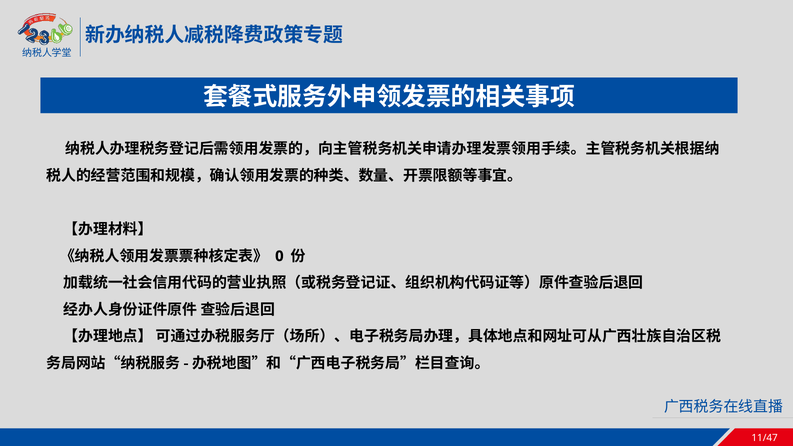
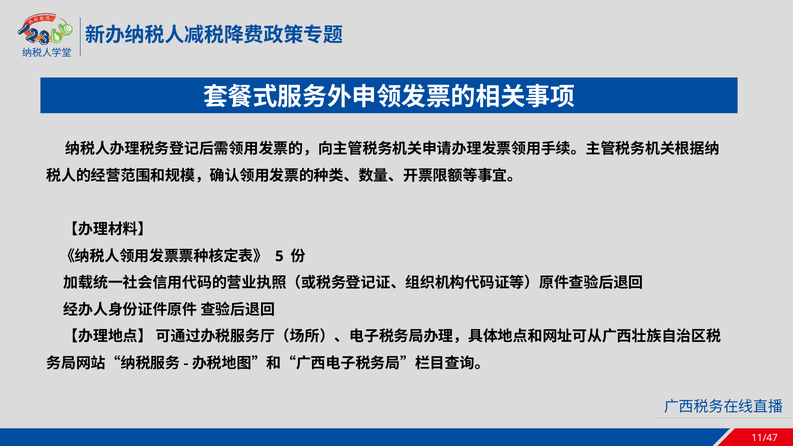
0: 0 -> 5
